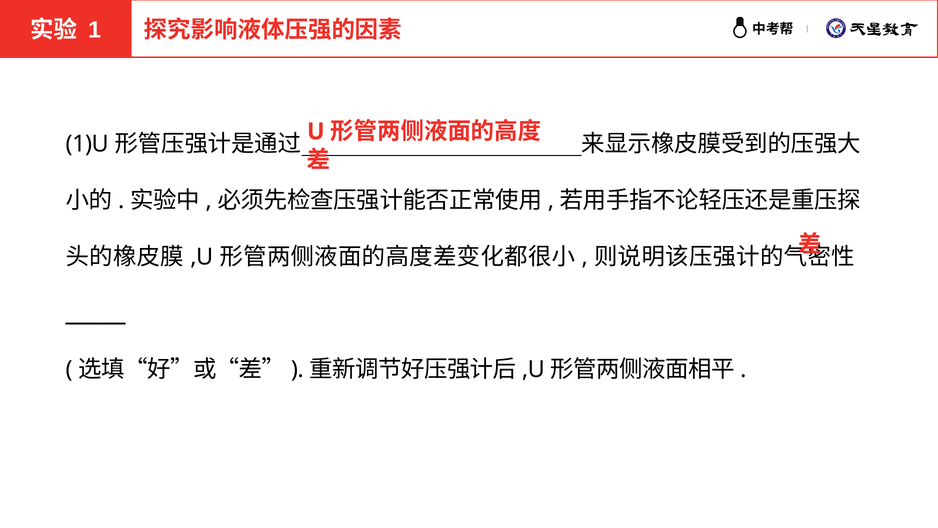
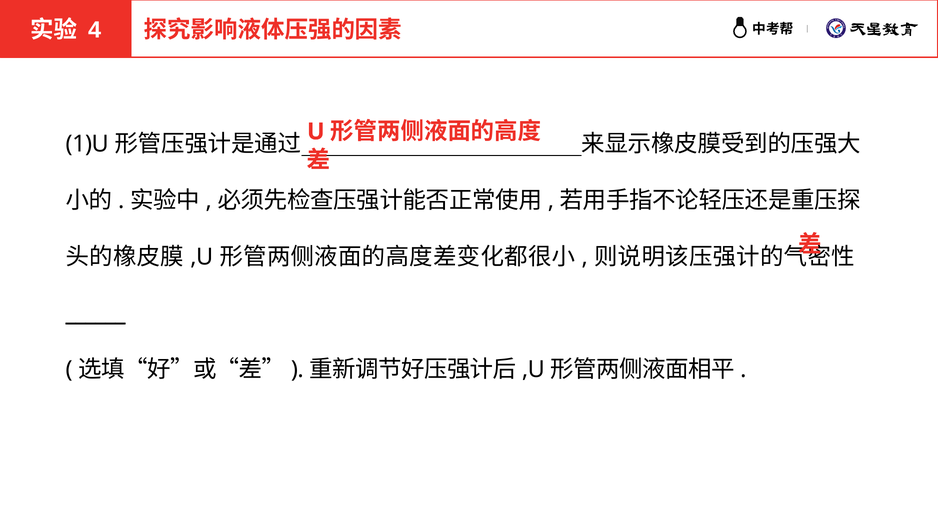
1: 1 -> 4
